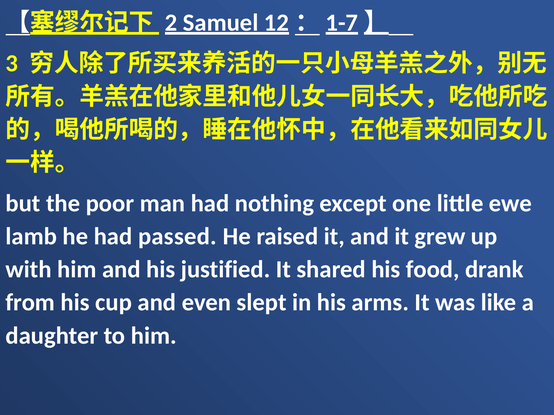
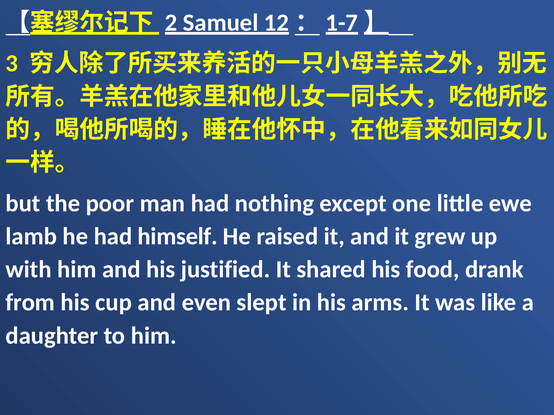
passed: passed -> himself
